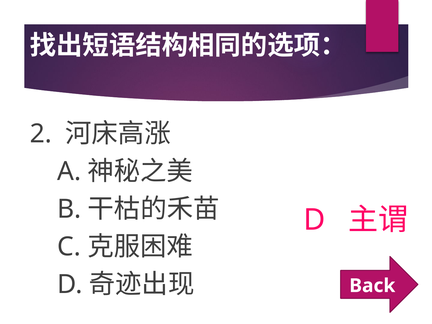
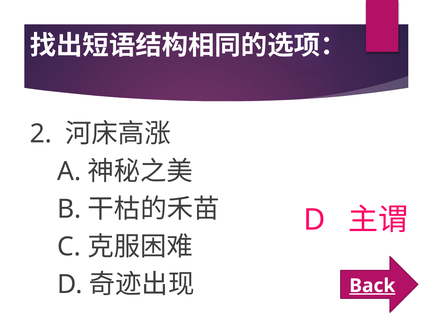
Back underline: none -> present
